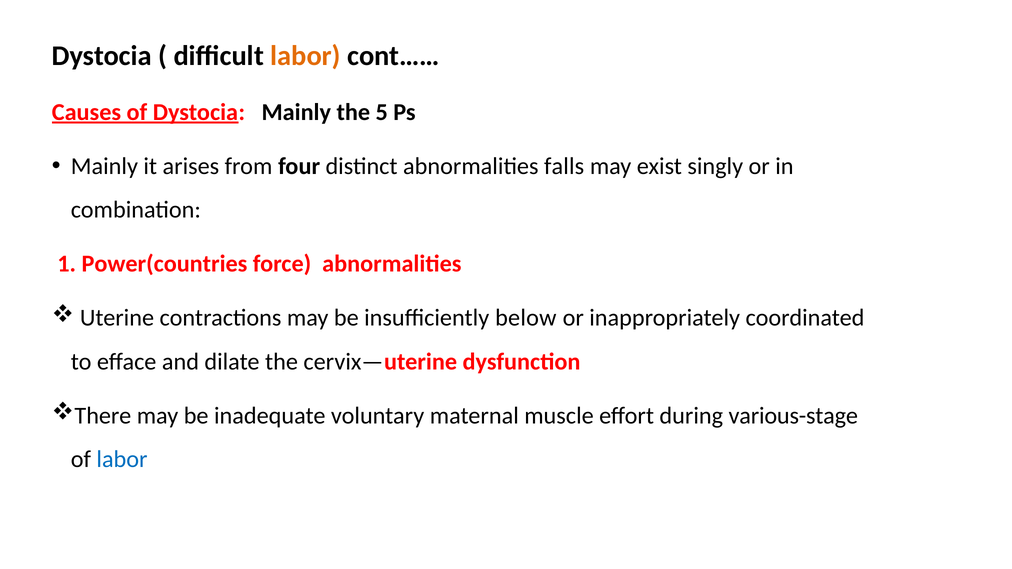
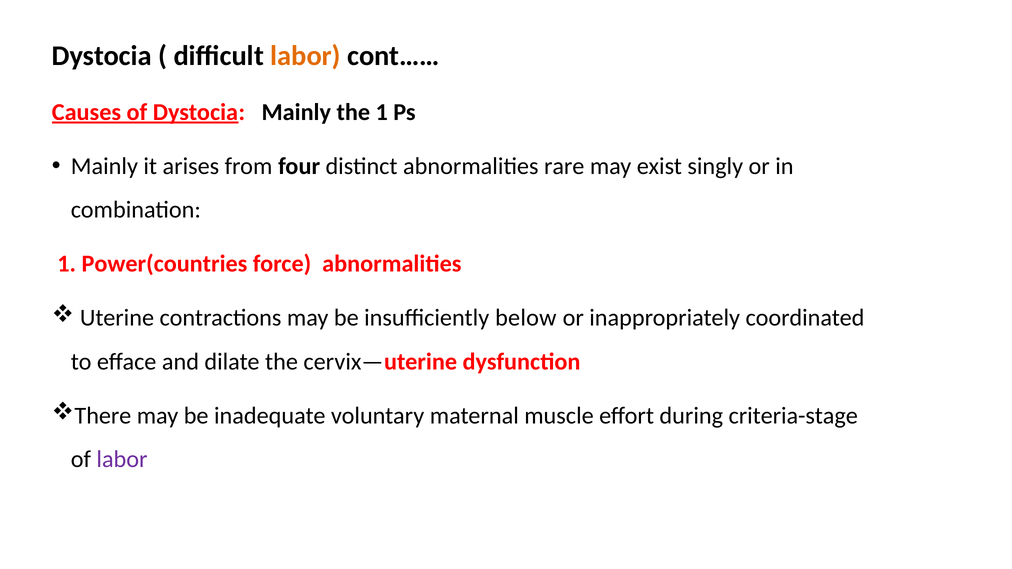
the 5: 5 -> 1
falls: falls -> rare
various-stage: various-stage -> criteria-stage
labor at (122, 459) colour: blue -> purple
